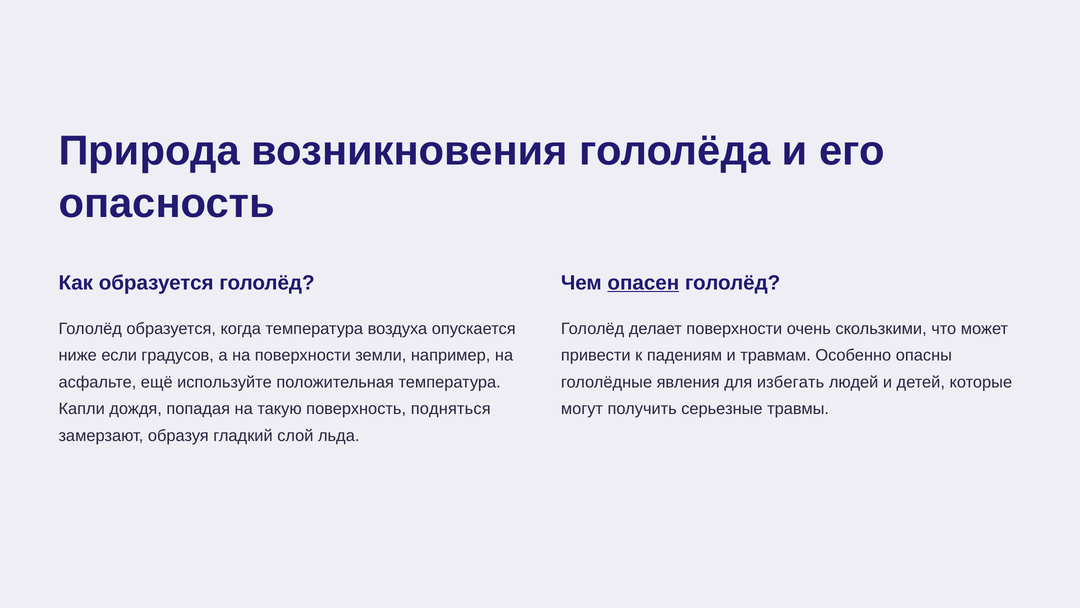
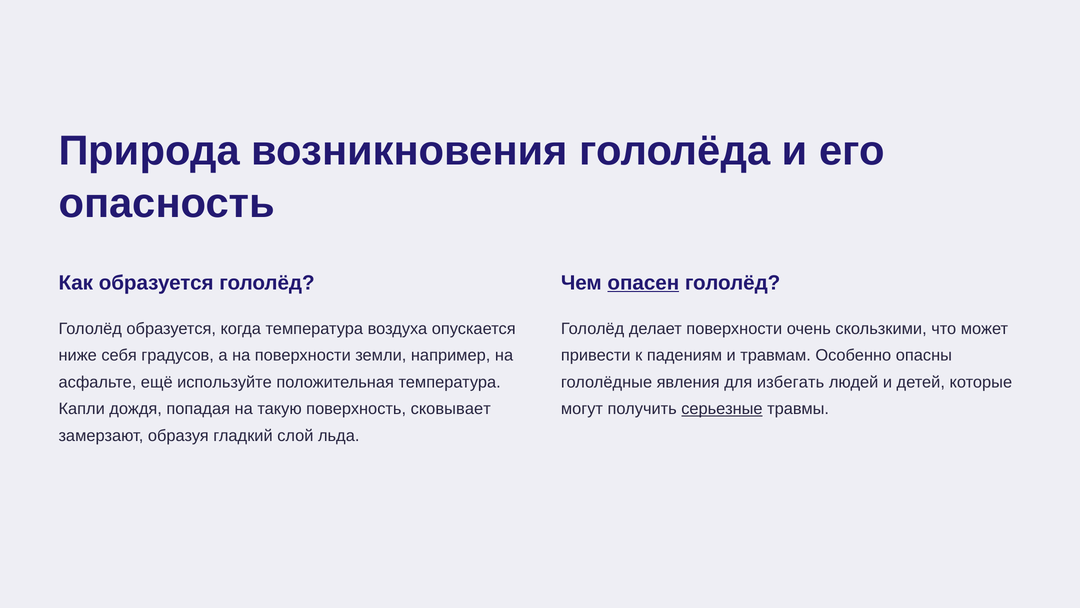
если: если -> себя
подняться: подняться -> сковывает
серьезные underline: none -> present
